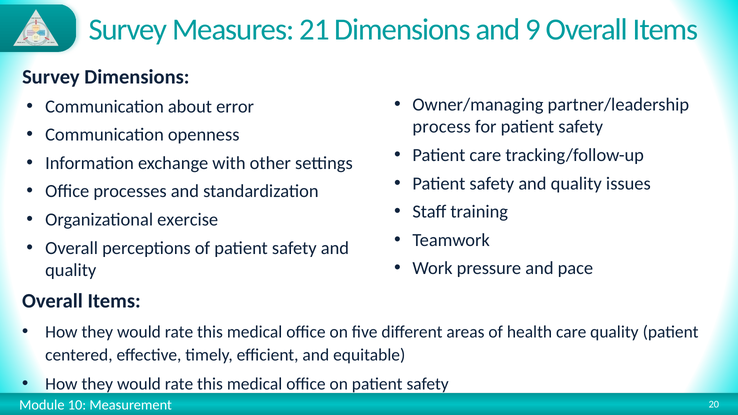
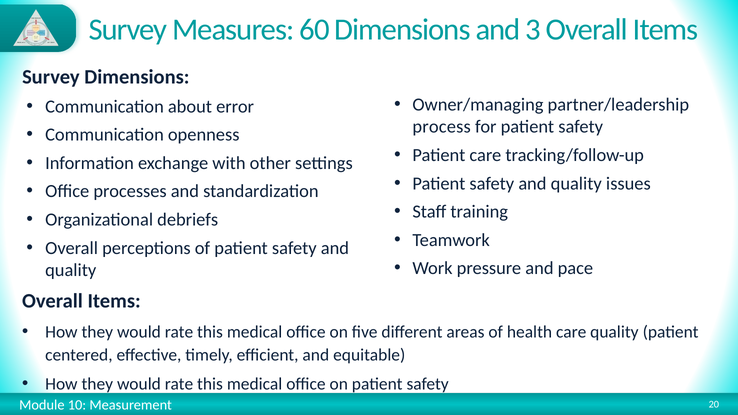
21: 21 -> 60
9: 9 -> 3
exercise: exercise -> debriefs
